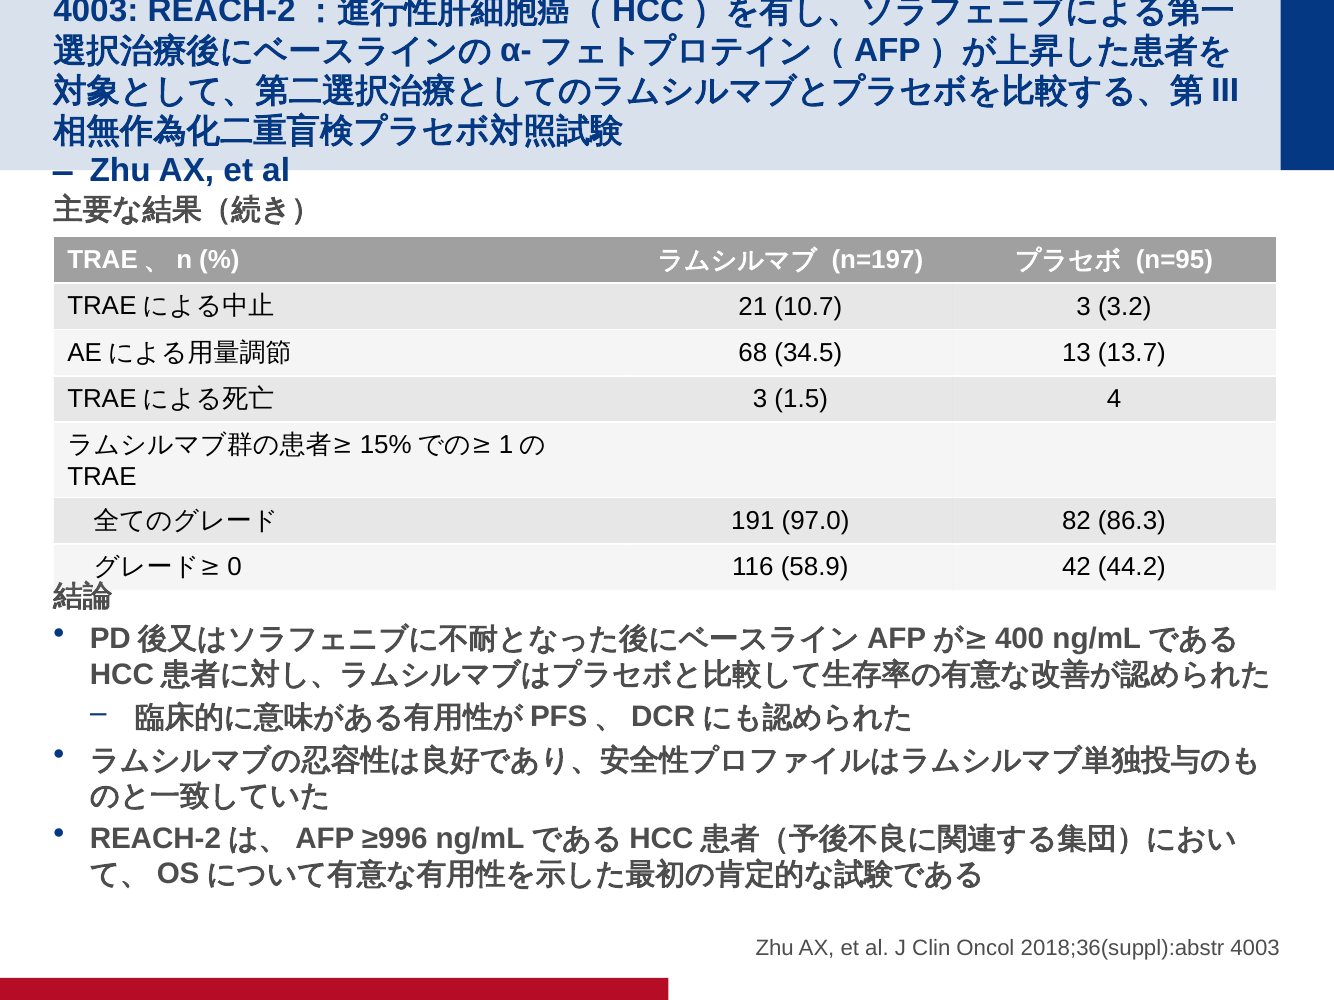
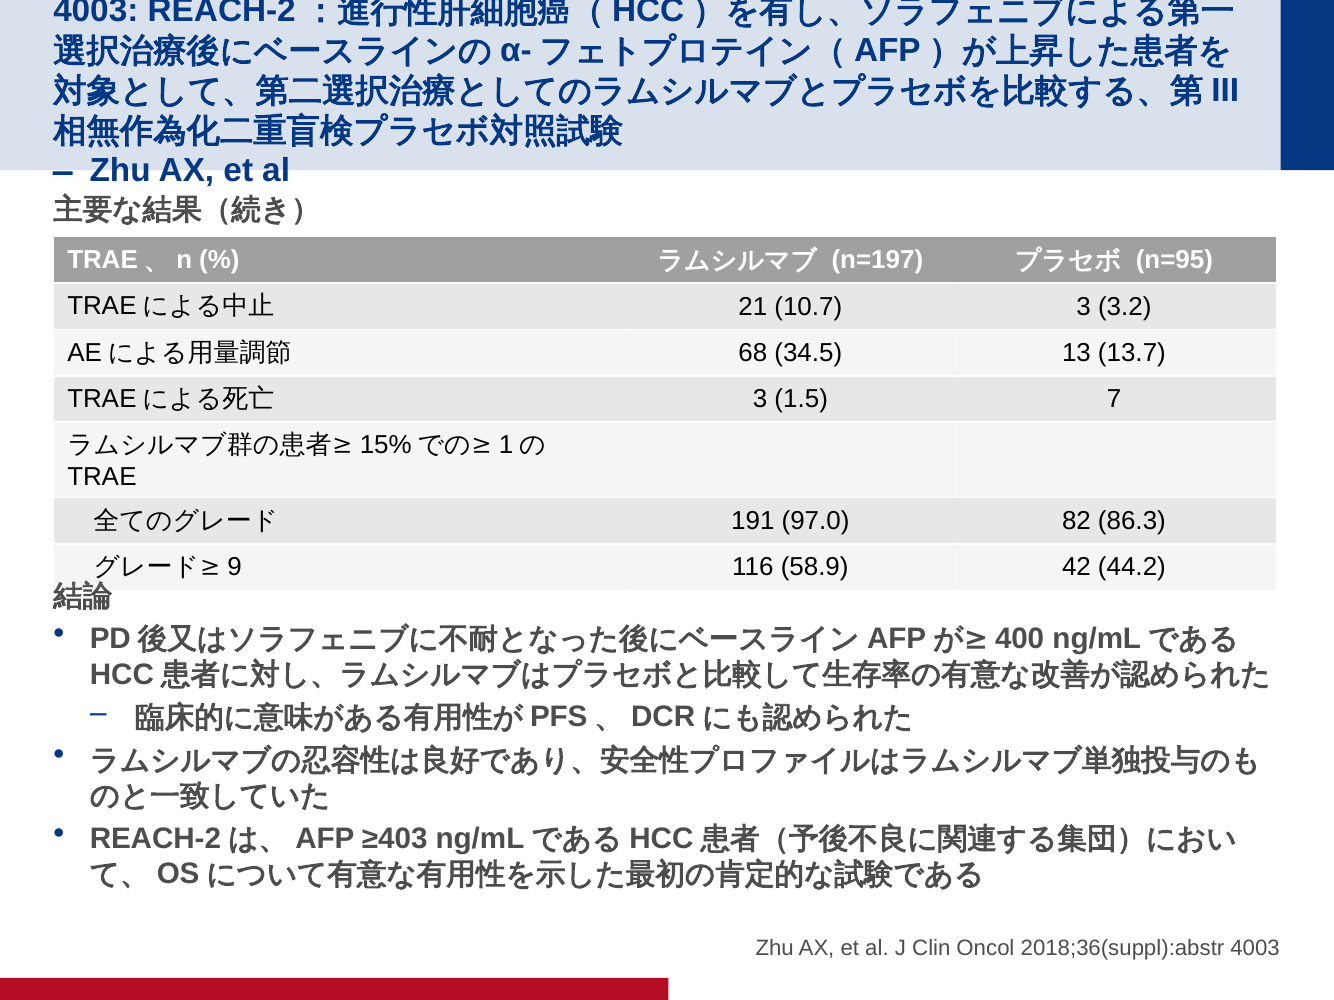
4: 4 -> 7
0: 0 -> 9
≥996: ≥996 -> ≥403
